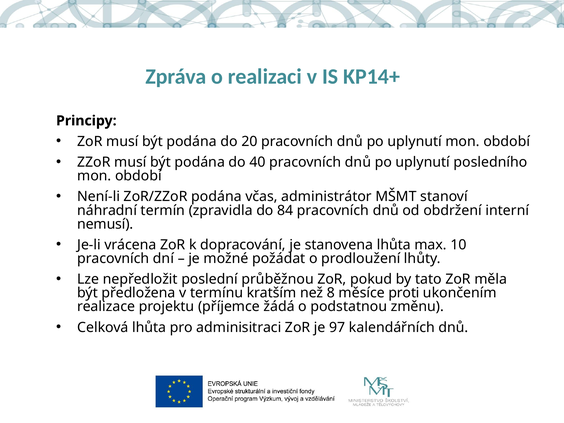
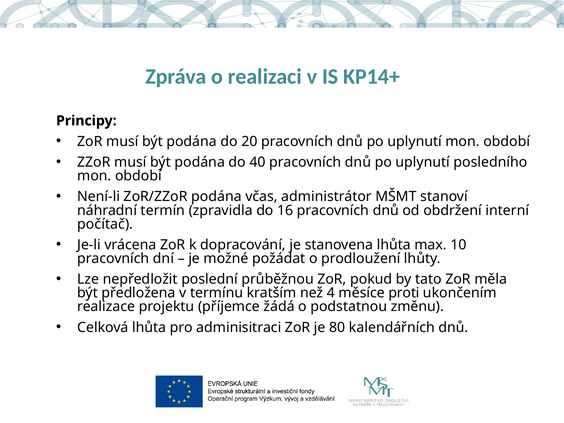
84: 84 -> 16
nemusí: nemusí -> počítač
8: 8 -> 4
97: 97 -> 80
